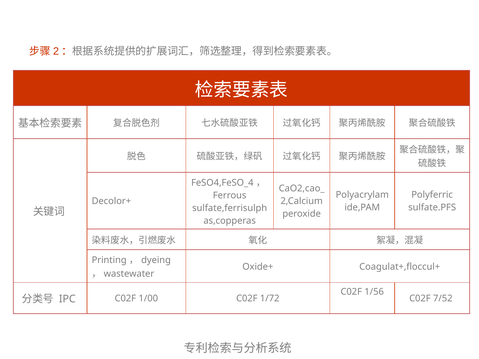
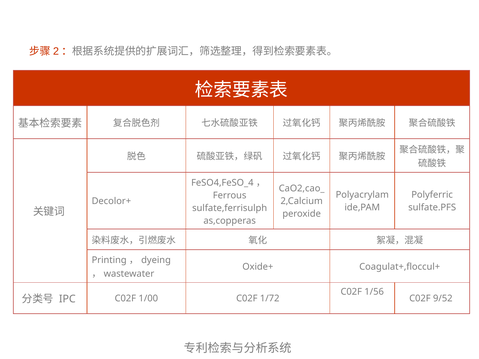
7/52: 7/52 -> 9/52
